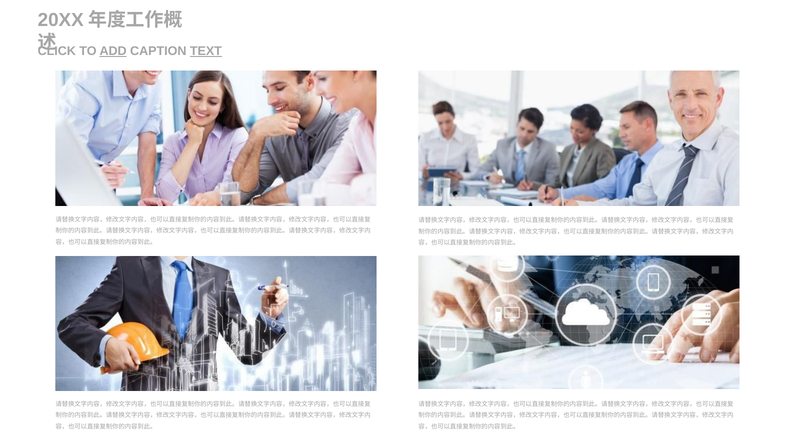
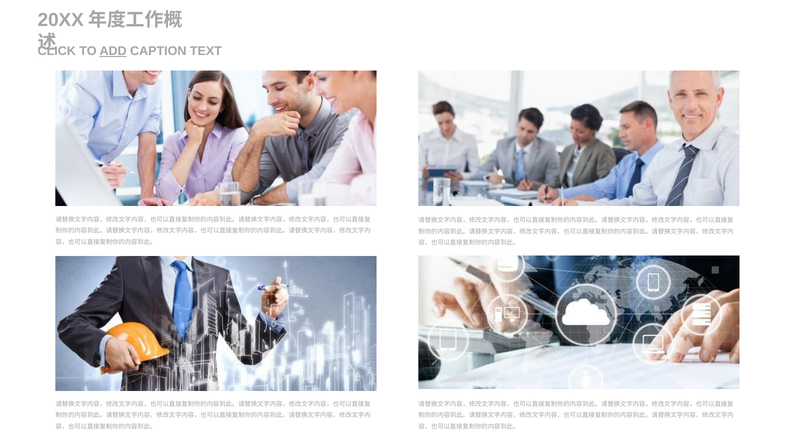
TEXT underline: present -> none
